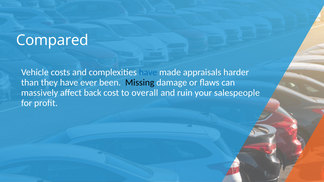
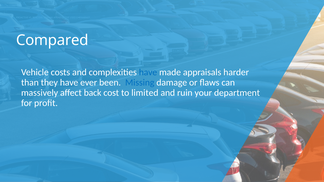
Missing colour: black -> blue
overall: overall -> limited
salespeople: salespeople -> department
